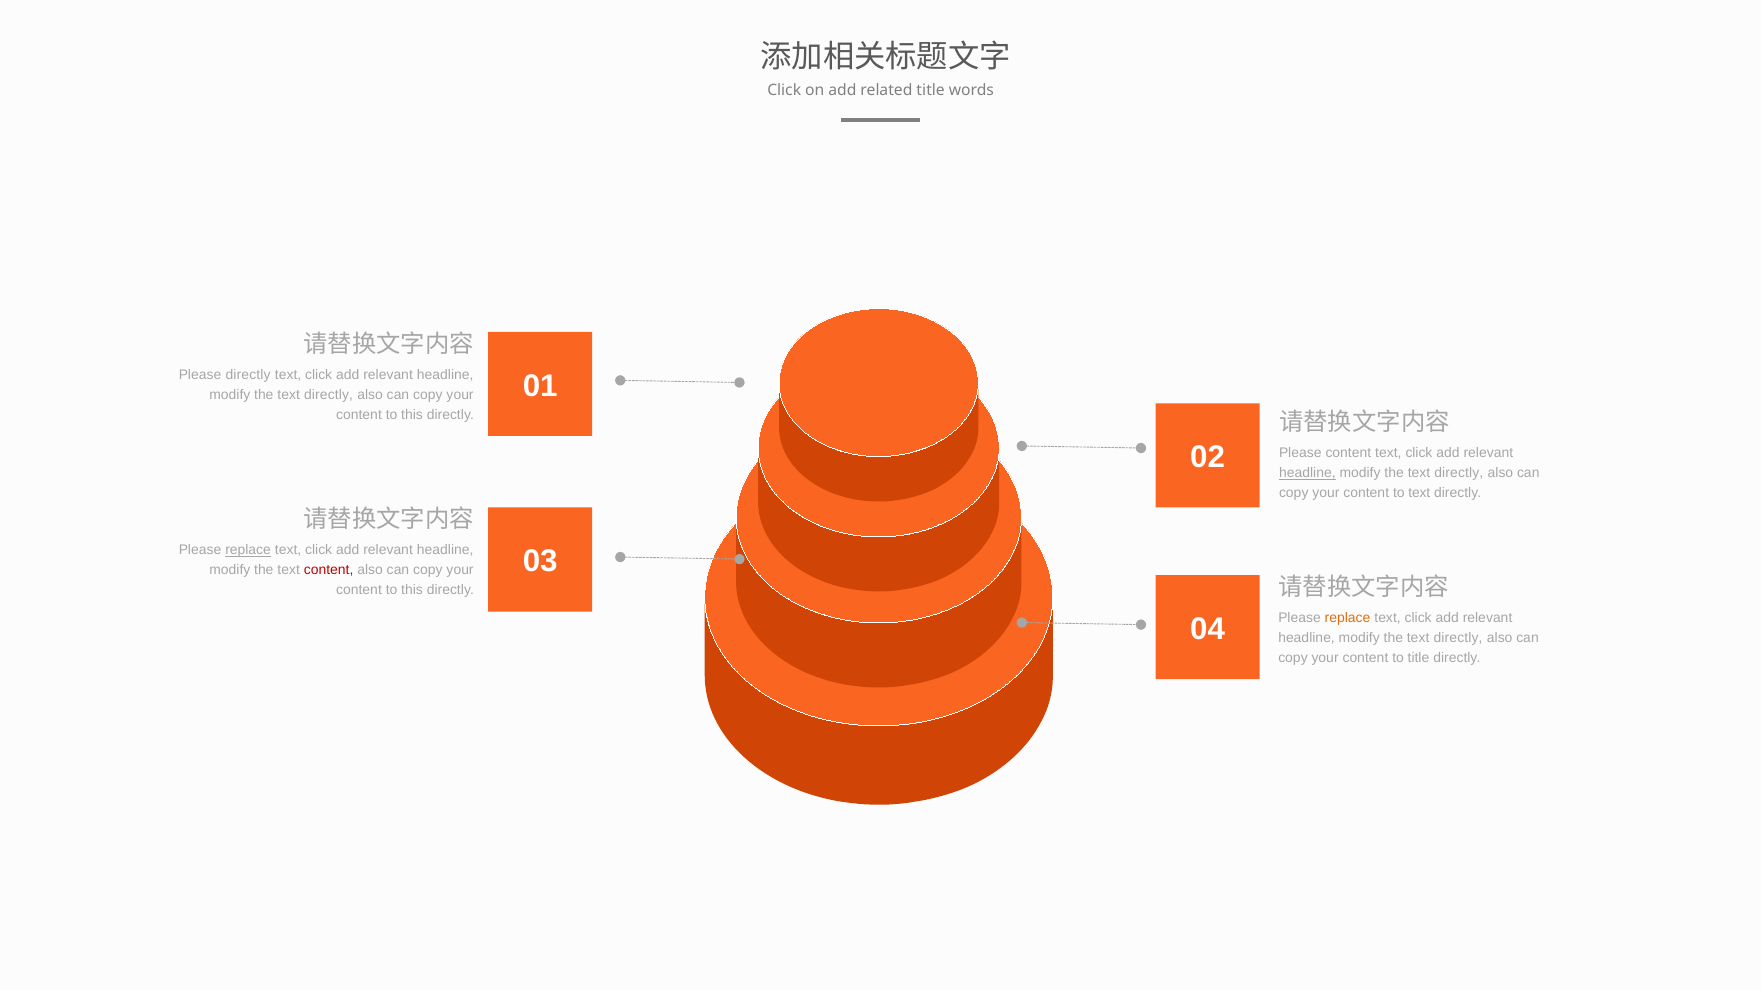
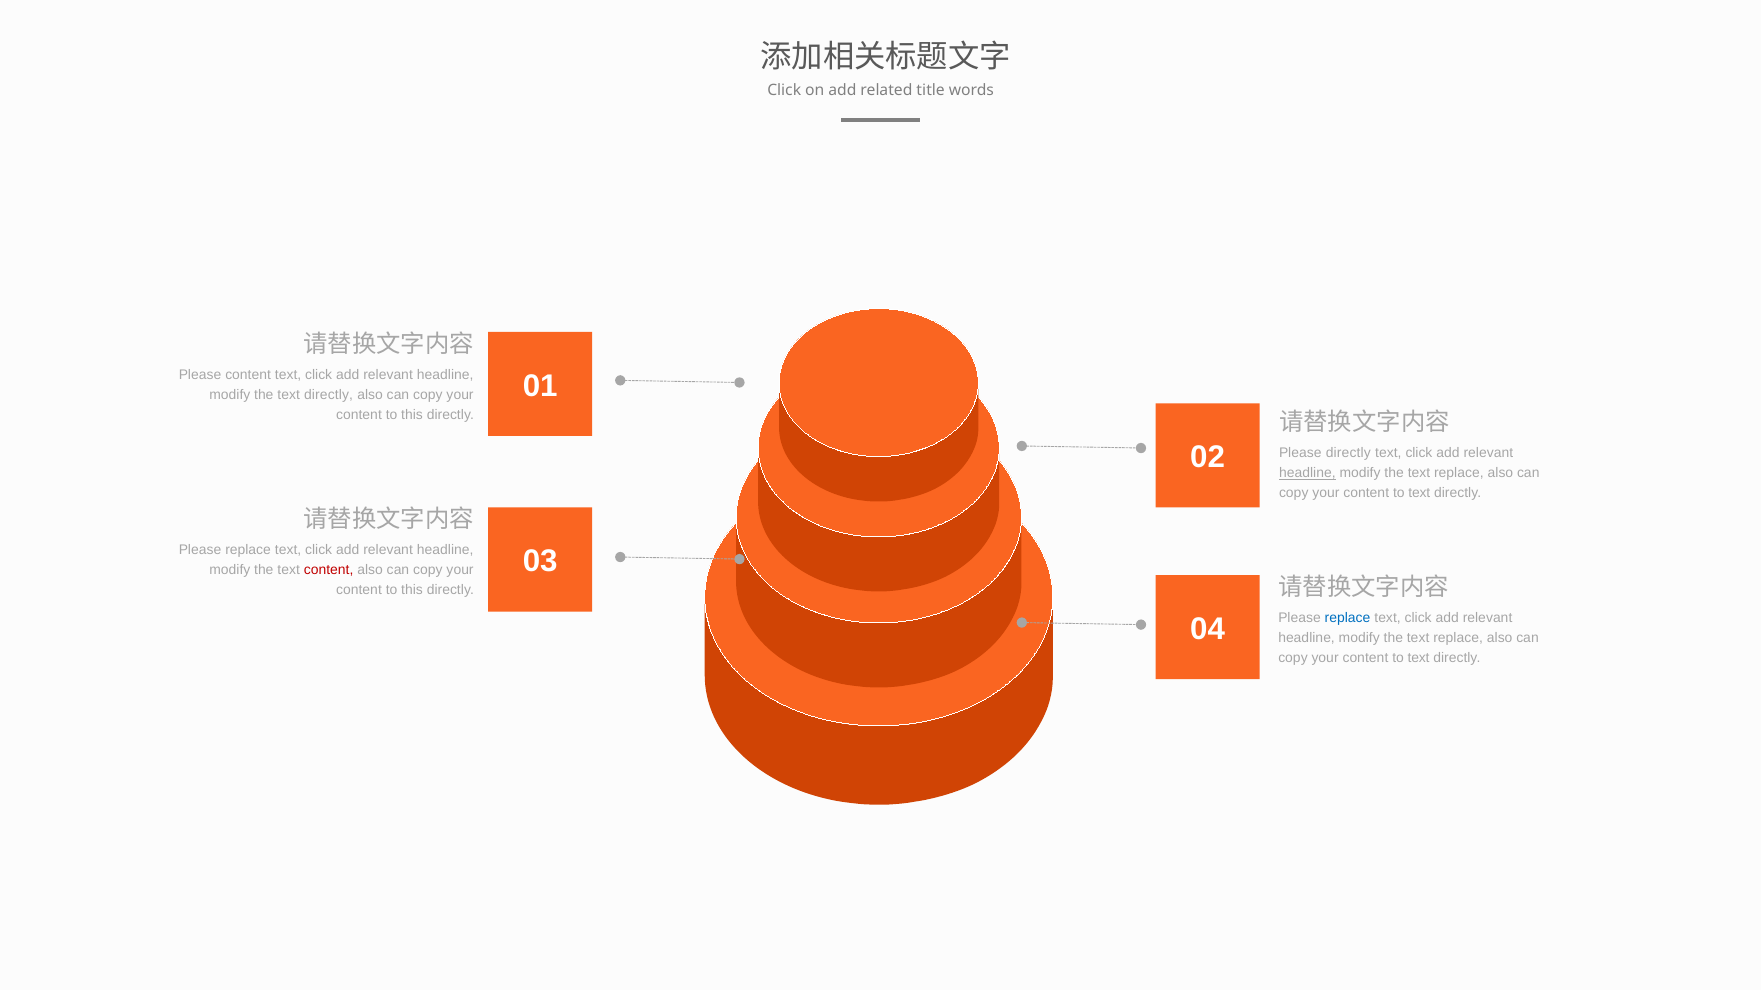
Please directly: directly -> content
Please content: content -> directly
directly at (1459, 473): directly -> replace
replace at (248, 551) underline: present -> none
replace at (1348, 618) colour: orange -> blue
directly at (1458, 638): directly -> replace
title at (1418, 658): title -> text
